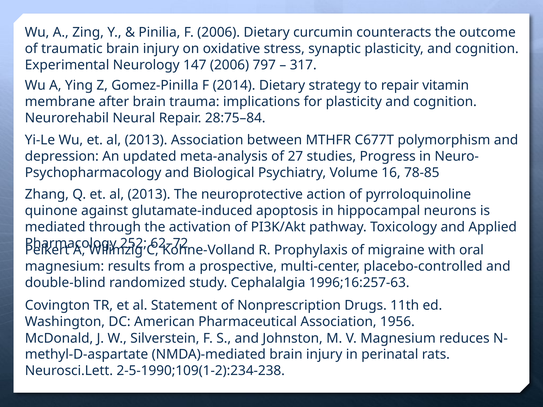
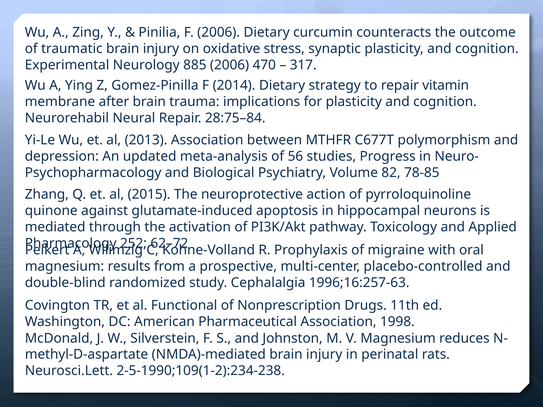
147: 147 -> 885
797: 797 -> 470
27: 27 -> 56
16: 16 -> 82
Q et al 2013: 2013 -> 2015
Statement: Statement -> Functional
1956: 1956 -> 1998
